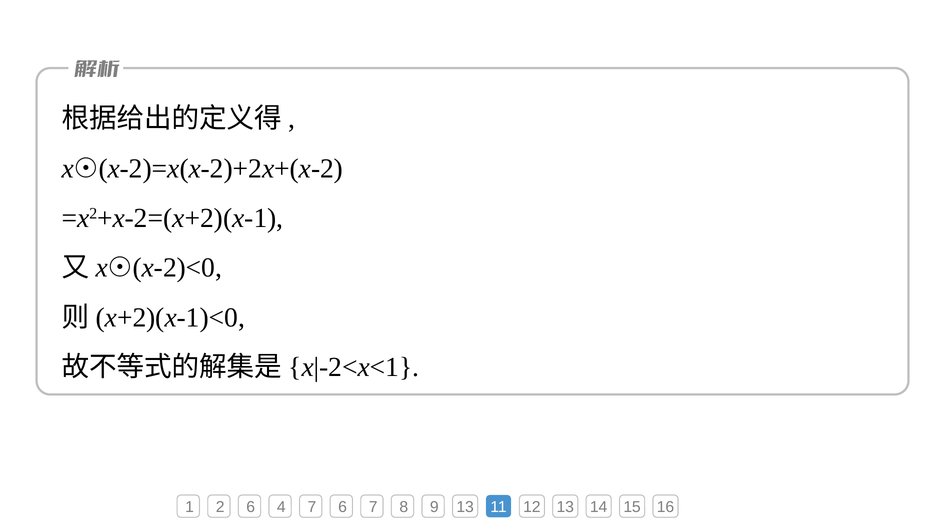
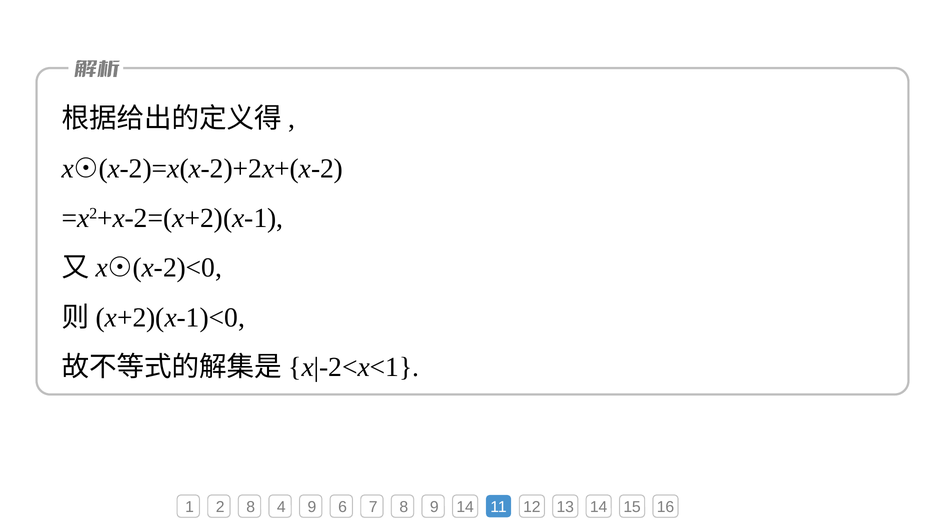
2 6: 6 -> 8
4 7: 7 -> 9
9 13: 13 -> 14
